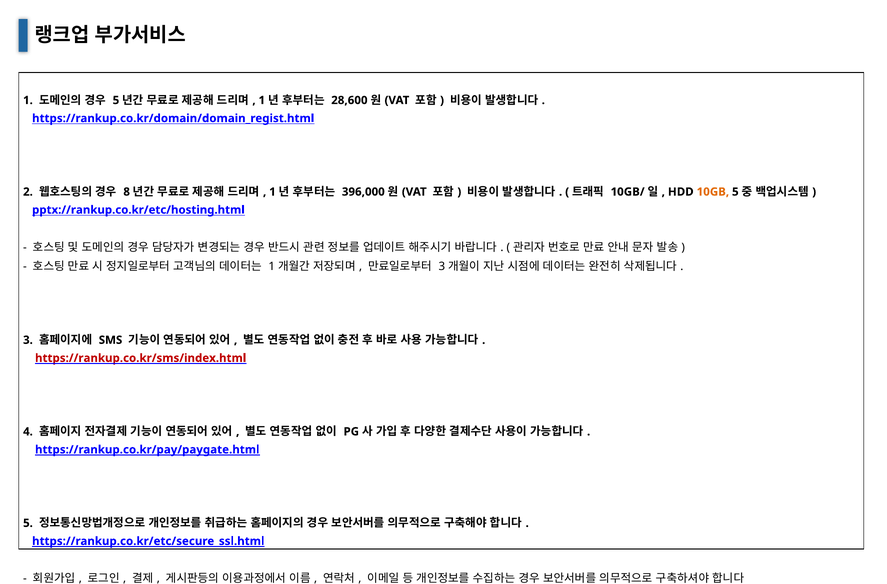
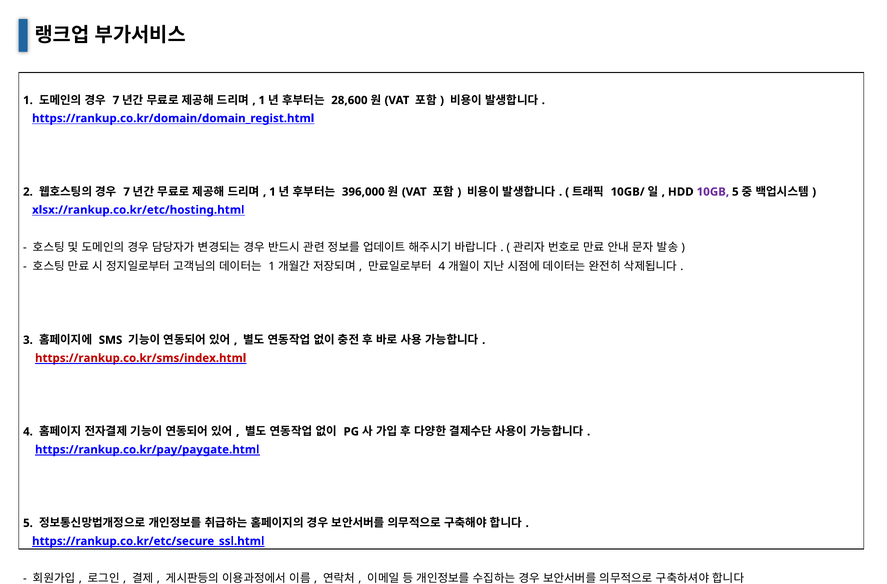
5 at (116, 100): 5 -> 7
8 at (127, 192): 8 -> 7
10GB colour: orange -> purple
pptx://rankup.co.kr/etc/hosting.html: pptx://rankup.co.kr/etc/hosting.html -> xlsx://rankup.co.kr/etc/hosting.html
3 at (442, 266): 3 -> 4
